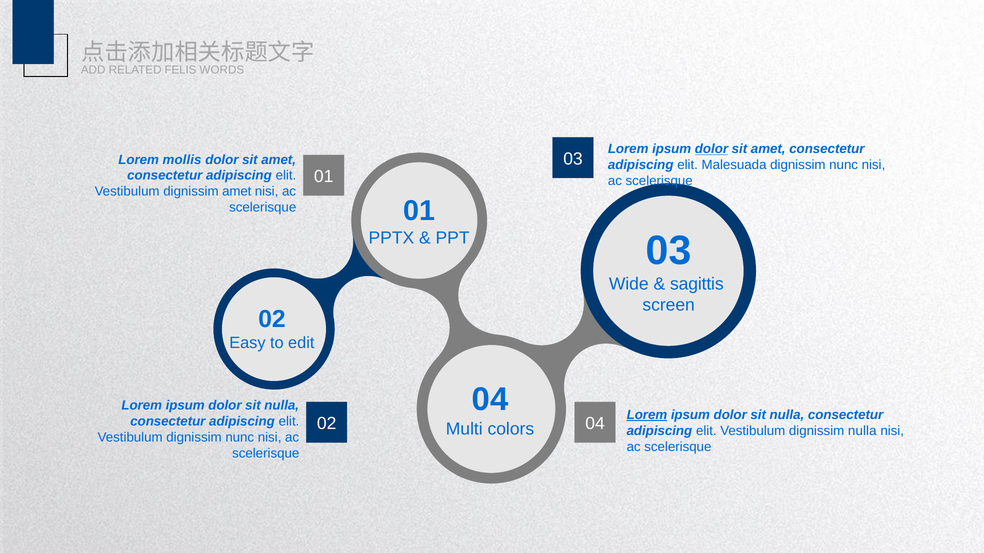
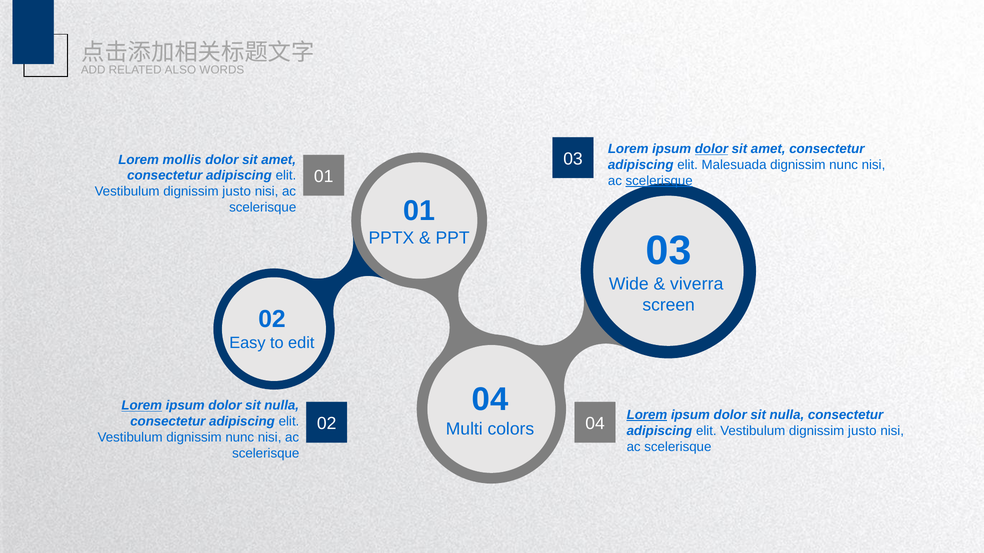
FELIS: FELIS -> ALSO
scelerisque at (659, 181) underline: none -> present
amet at (237, 192): amet -> justo
sagittis: sagittis -> viverra
Lorem at (142, 406) underline: none -> present
nulla at (862, 431): nulla -> justo
